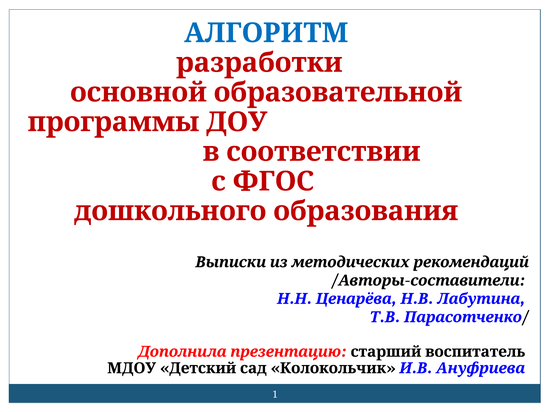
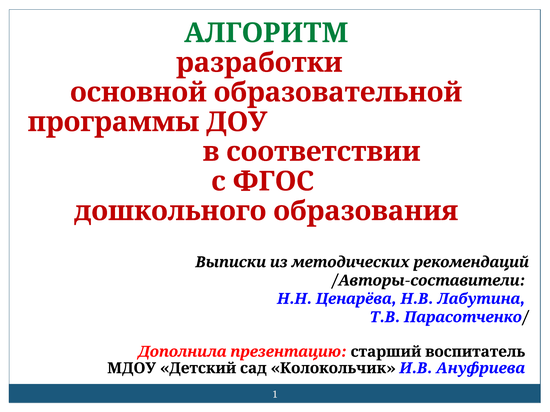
АЛГОРИТМ colour: blue -> green
